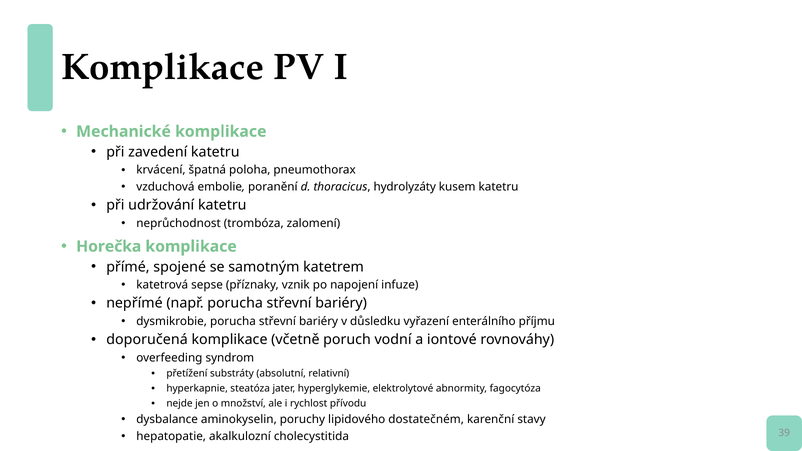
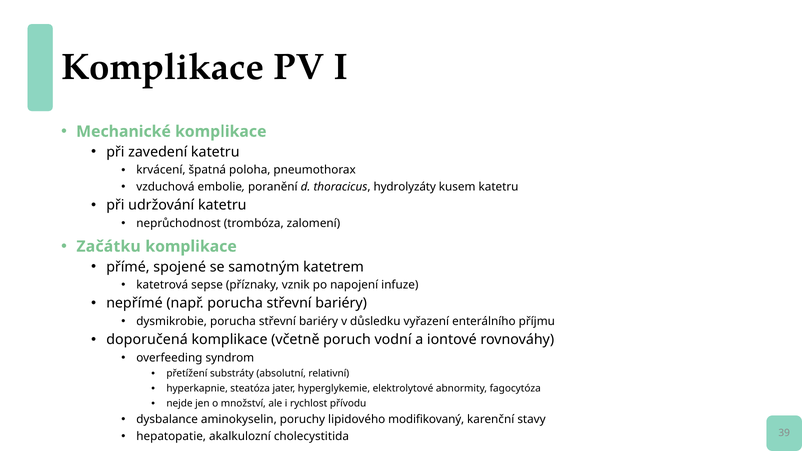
Horečka: Horečka -> Začátku
dostatečném: dostatečném -> modifikovaný
